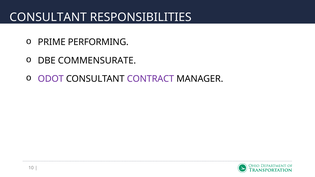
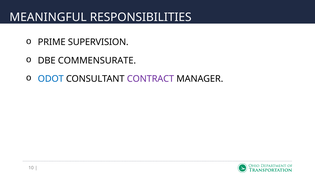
CONSULTANT at (48, 17): CONSULTANT -> MEANINGFUL
PERFORMING: PERFORMING -> SUPERVISION
ODOT colour: purple -> blue
